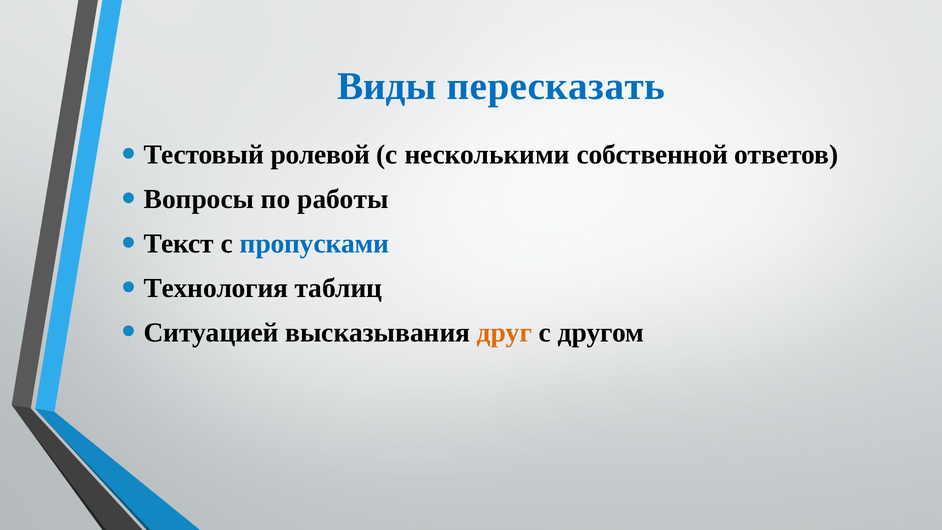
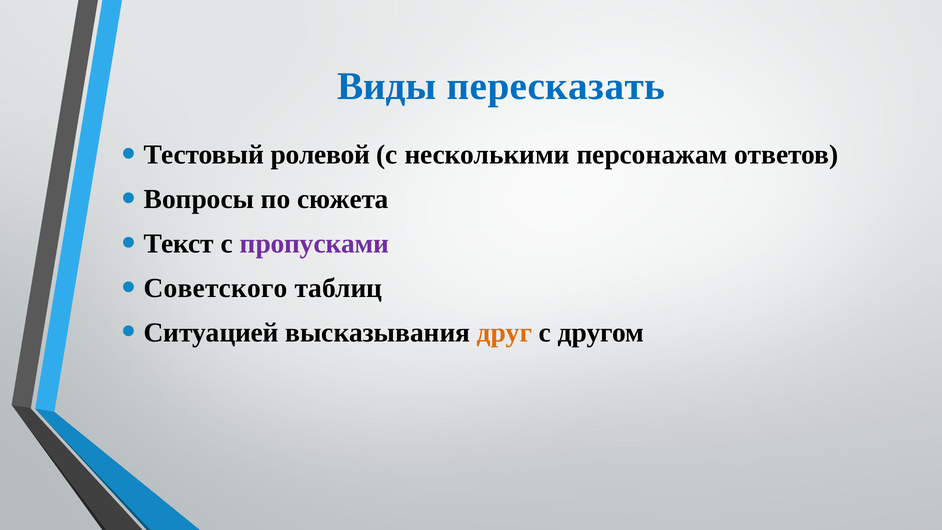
собственной: собственной -> персонажам
работы: работы -> сюжета
пропусками colour: blue -> purple
Технология: Технология -> Советского
